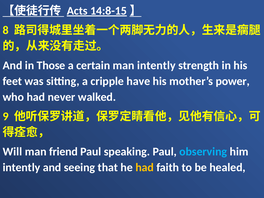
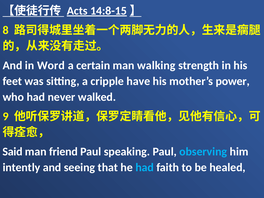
Those: Those -> Word
man intently: intently -> walking
Will: Will -> Said
had at (145, 167) colour: yellow -> light blue
